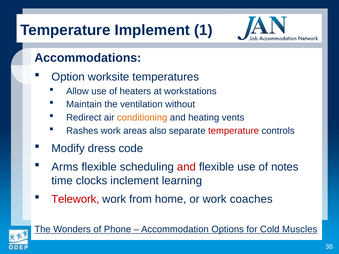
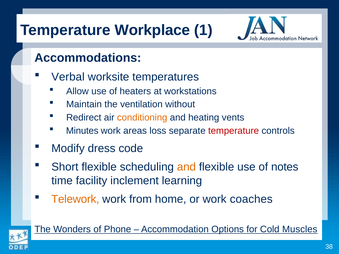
Implement: Implement -> Workplace
Option: Option -> Verbal
Rashes: Rashes -> Minutes
also: also -> loss
Arms: Arms -> Short
and at (186, 167) colour: red -> orange
clocks: clocks -> facility
Telework colour: red -> orange
